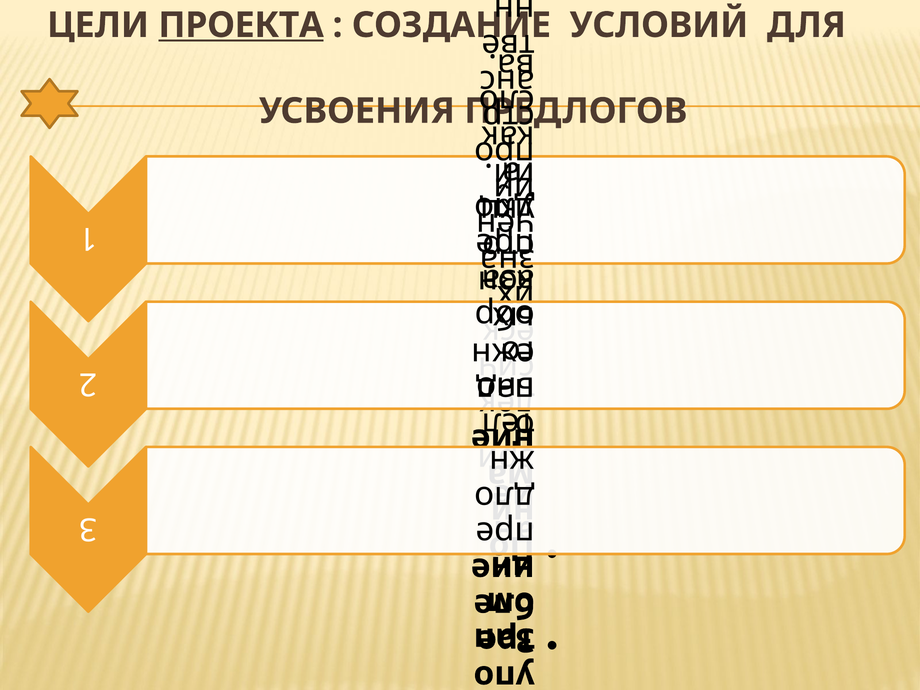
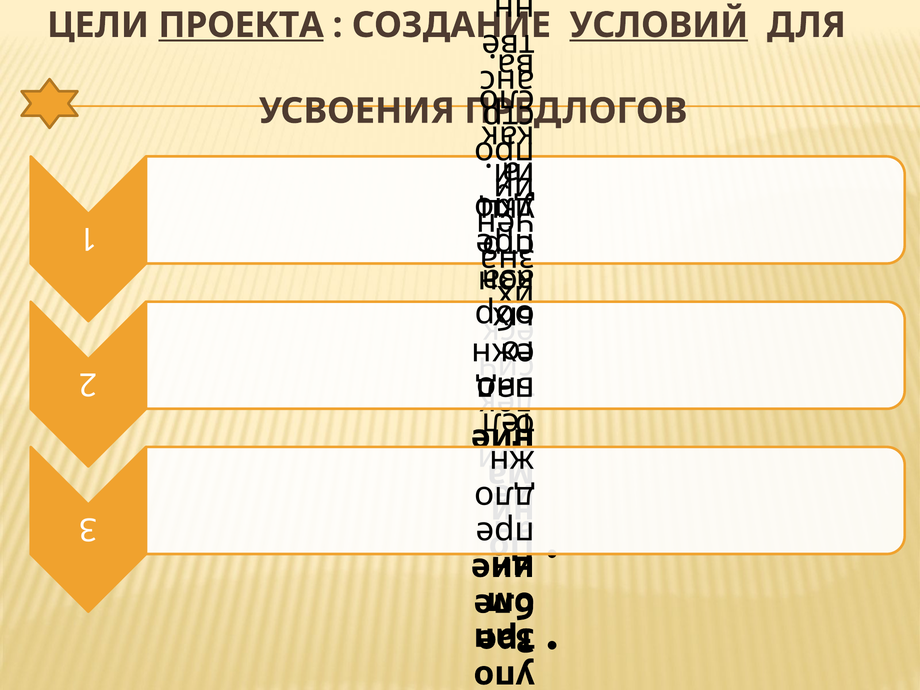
УСЛОВИЙ underline: none -> present
